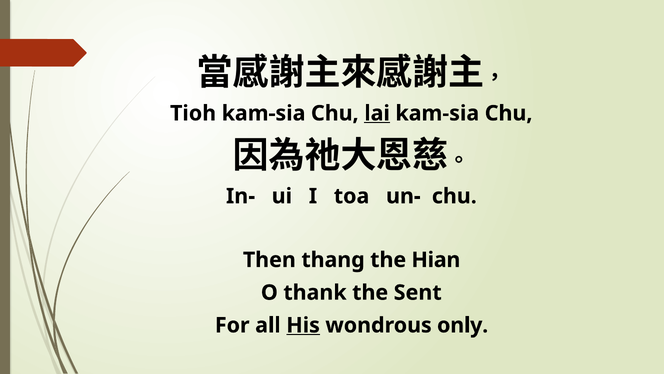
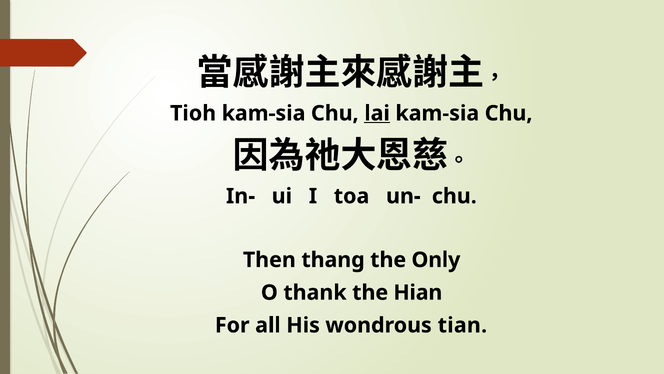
Hian: Hian -> Only
Sent: Sent -> Hian
His underline: present -> none
only: only -> tian
